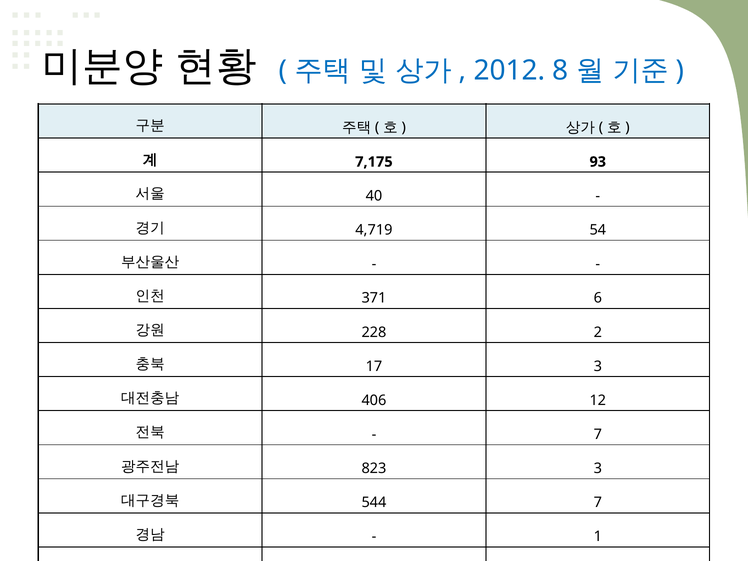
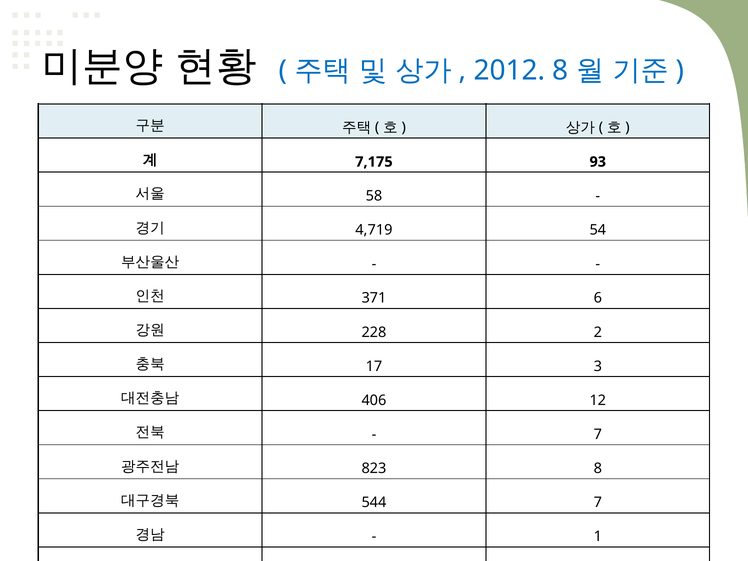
40: 40 -> 58
823 3: 3 -> 8
